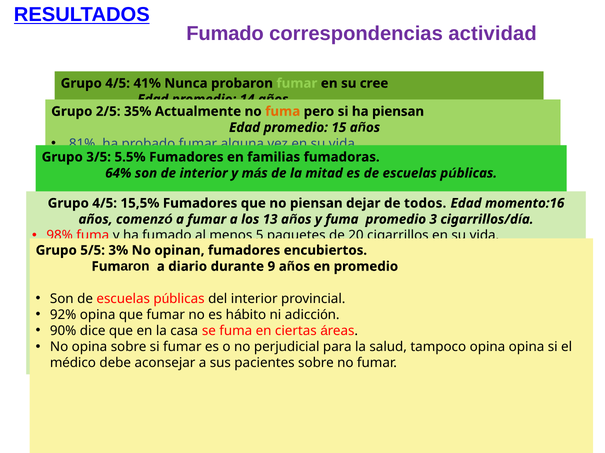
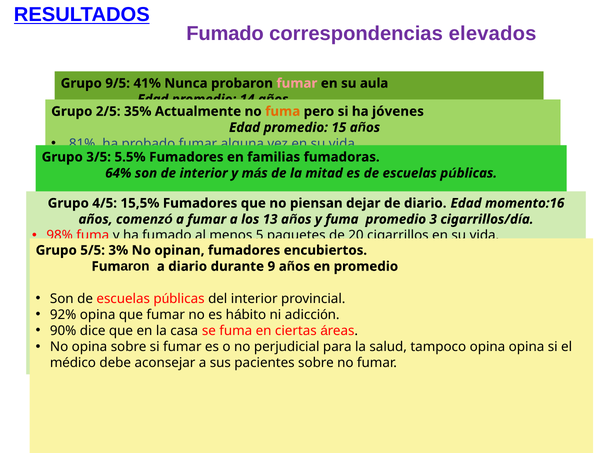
actividad: actividad -> elevados
4/5 at (118, 83): 4/5 -> 9/5
fumar at (297, 83) colour: light green -> pink
su cree: cree -> aula
ha piensan: piensan -> jóvenes
de todos: todos -> diario
